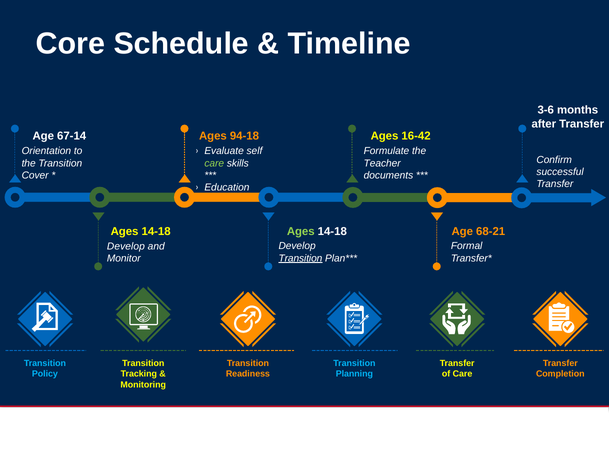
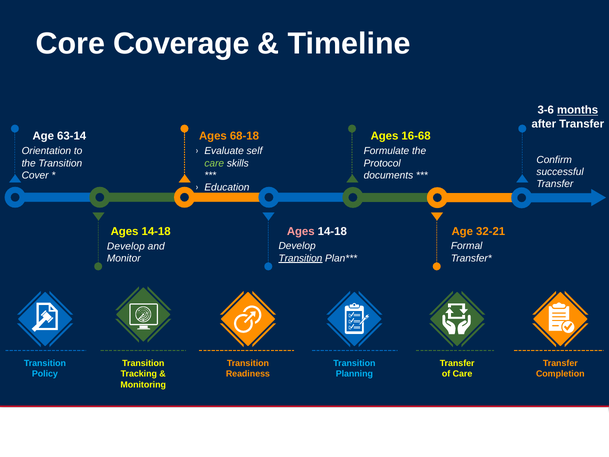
Schedule: Schedule -> Coverage
months underline: none -> present
67-14: 67-14 -> 63-14
94-18: 94-18 -> 68-18
16-42: 16-42 -> 16-68
Teacher: Teacher -> Protocol
Ages at (301, 231) colour: light green -> pink
68-21: 68-21 -> 32-21
